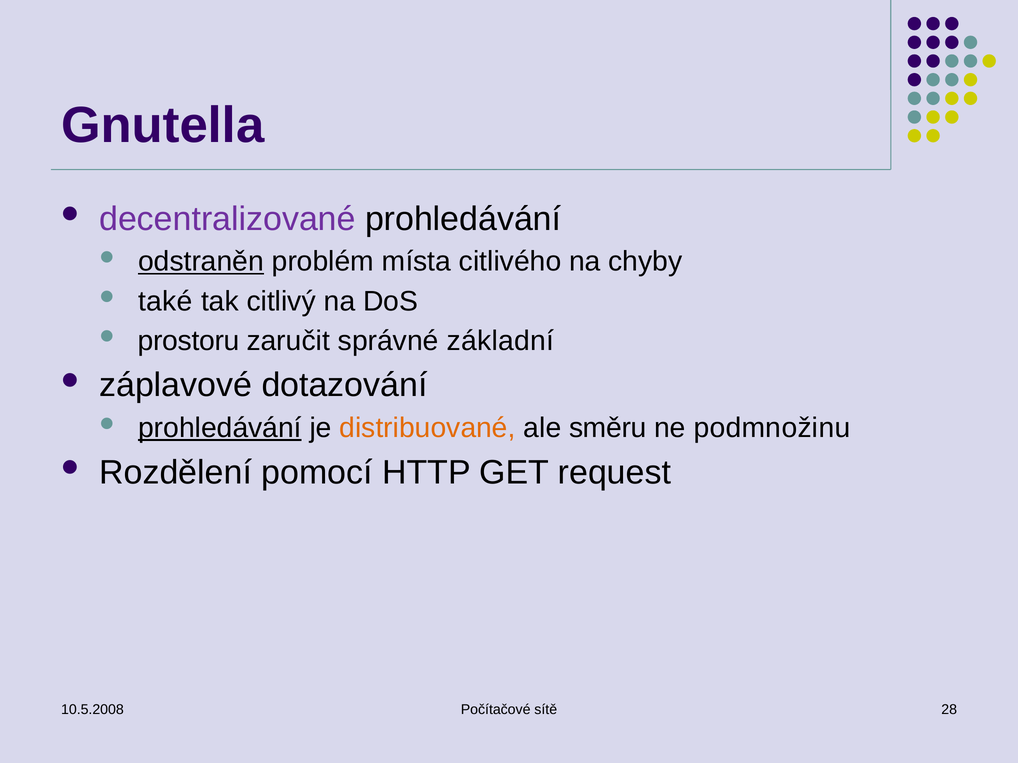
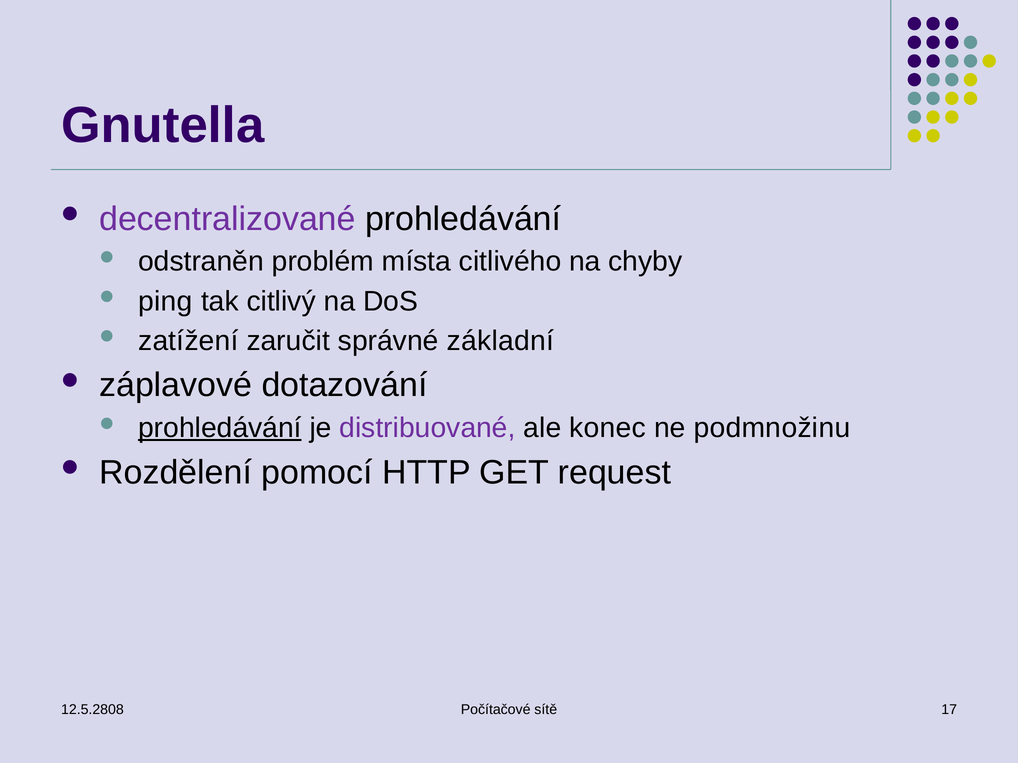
odstraněn underline: present -> none
také: také -> ping
prostoru: prostoru -> zatížení
distribuované colour: orange -> purple
směru: směru -> konec
10.5.2008: 10.5.2008 -> 12.5.2808
28: 28 -> 17
